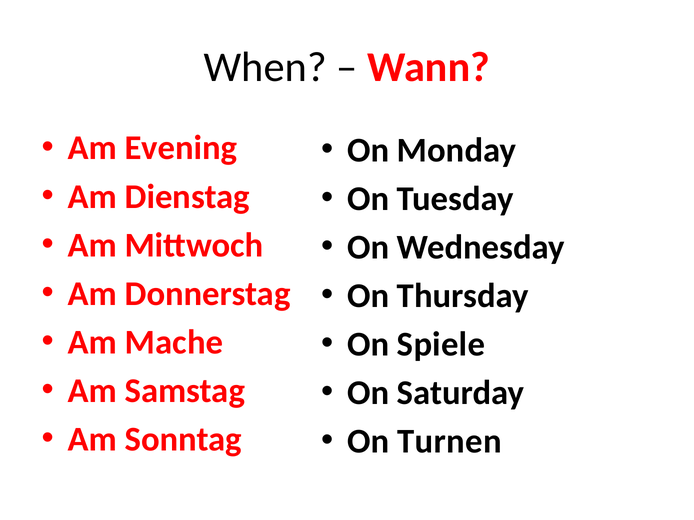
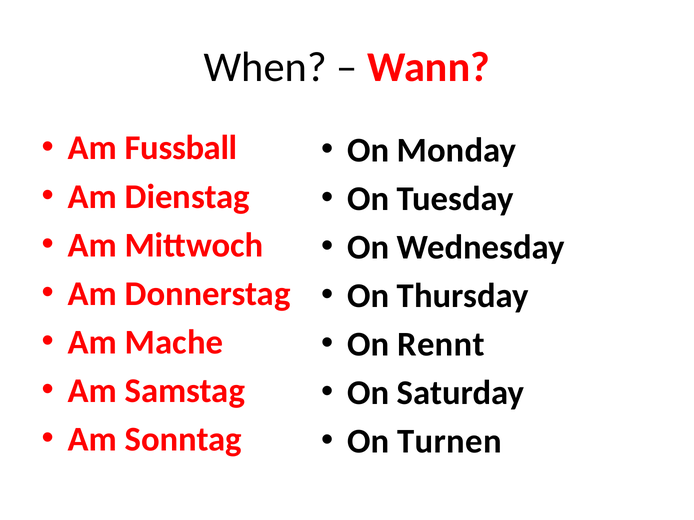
Evening: Evening -> Fussball
Spiele: Spiele -> Rennt
